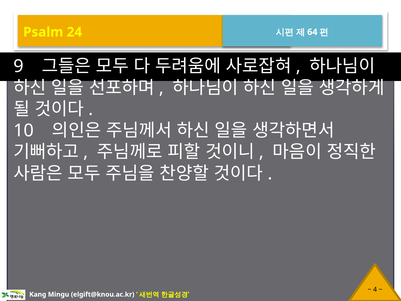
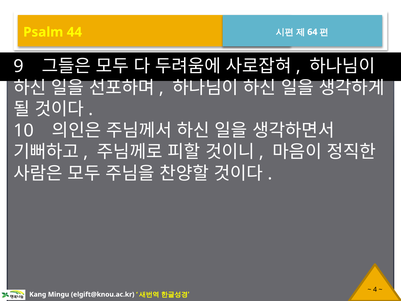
24: 24 -> 44
